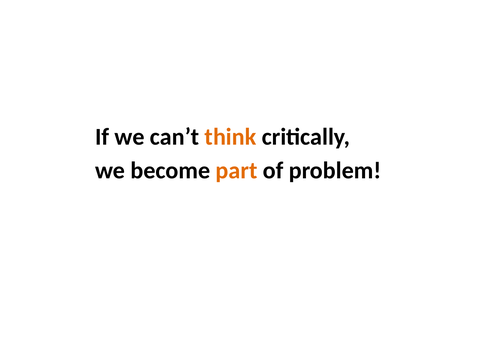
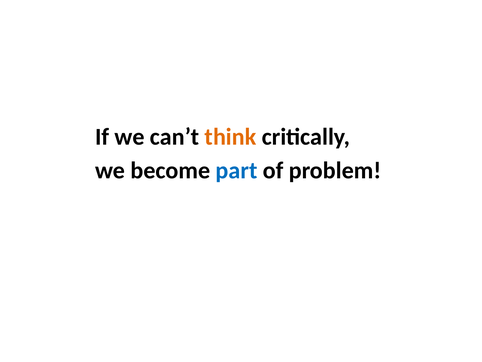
part colour: orange -> blue
